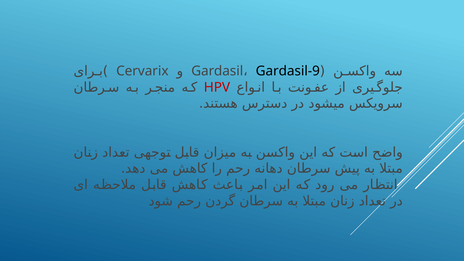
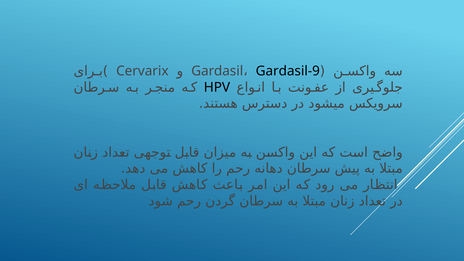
HPV colour: red -> black
